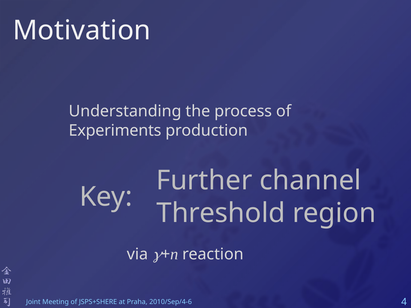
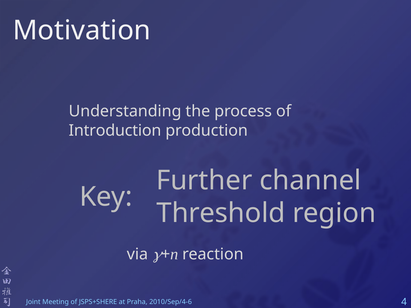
Experiments: Experiments -> Introduction
